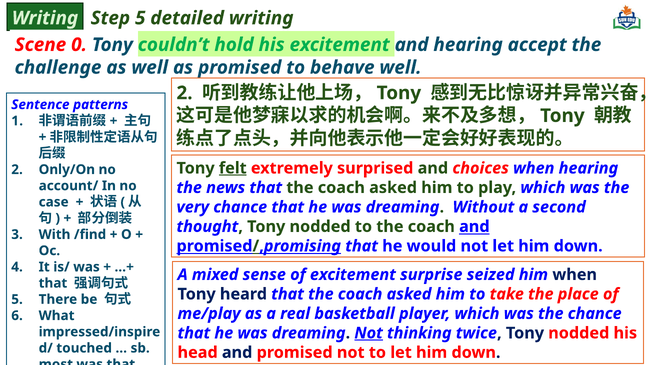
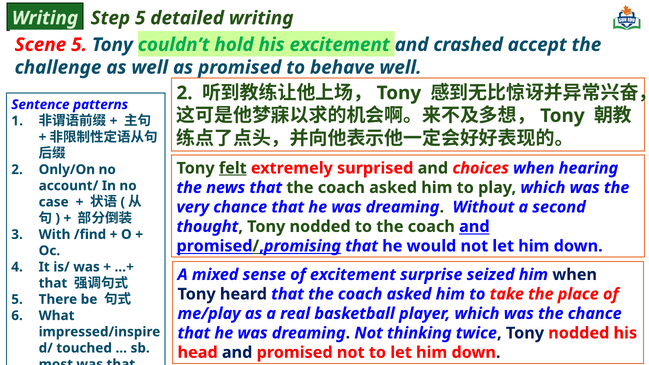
Scene 0: 0 -> 5
and hearing: hearing -> crashed
Not at (369, 333) underline: present -> none
